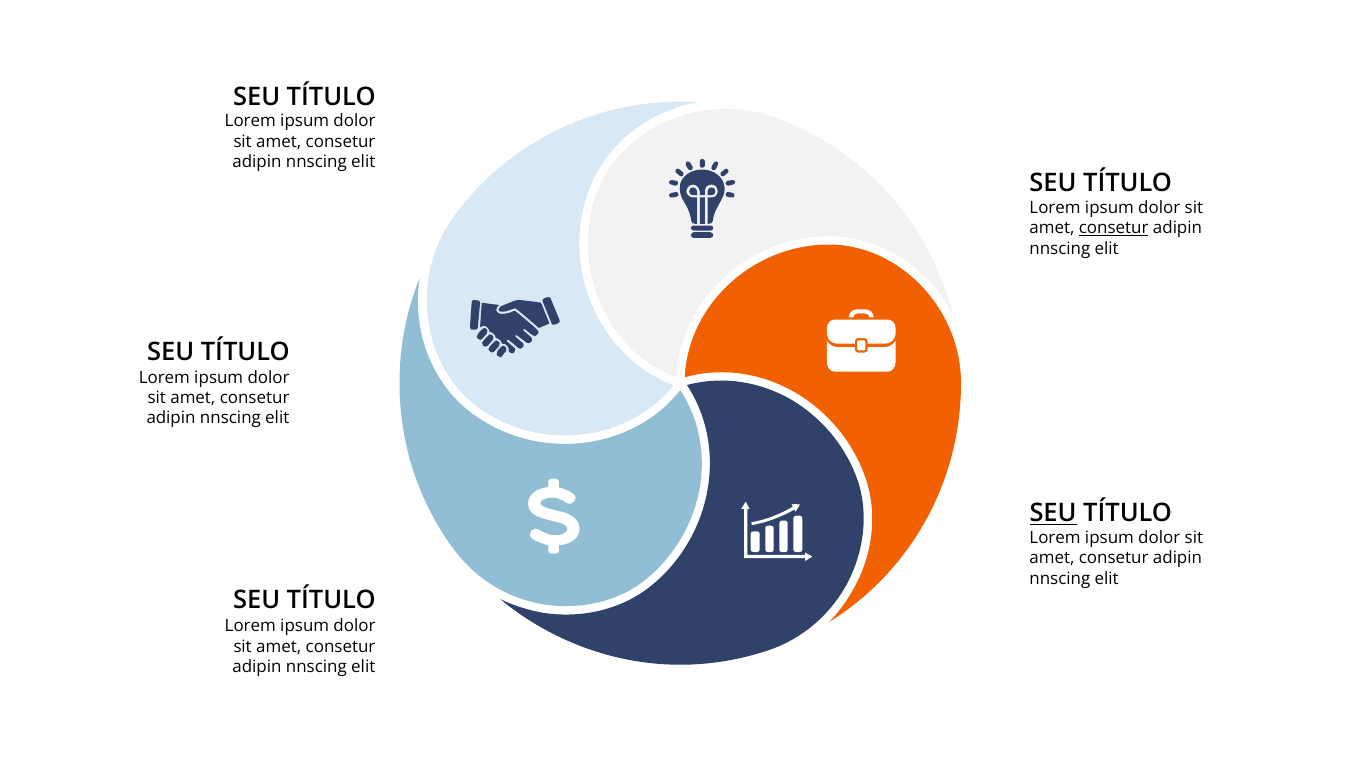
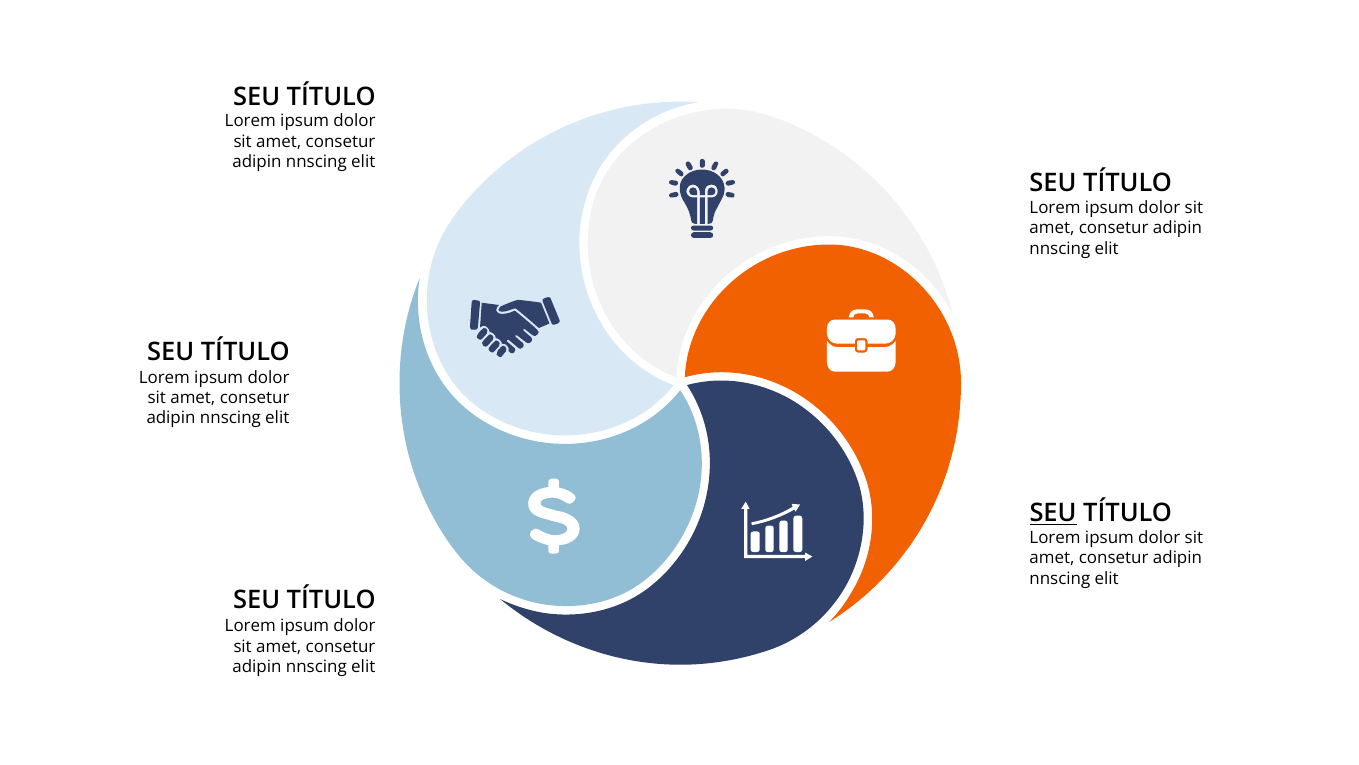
consetur at (1114, 228) underline: present -> none
